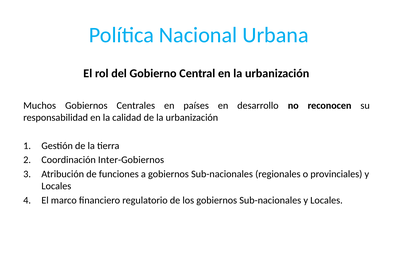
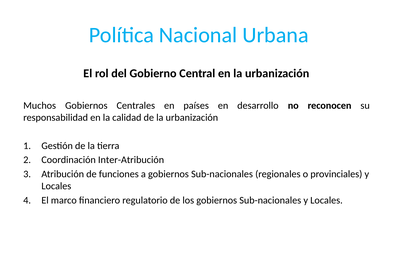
Inter-Gobiernos: Inter-Gobiernos -> Inter-Atribución
